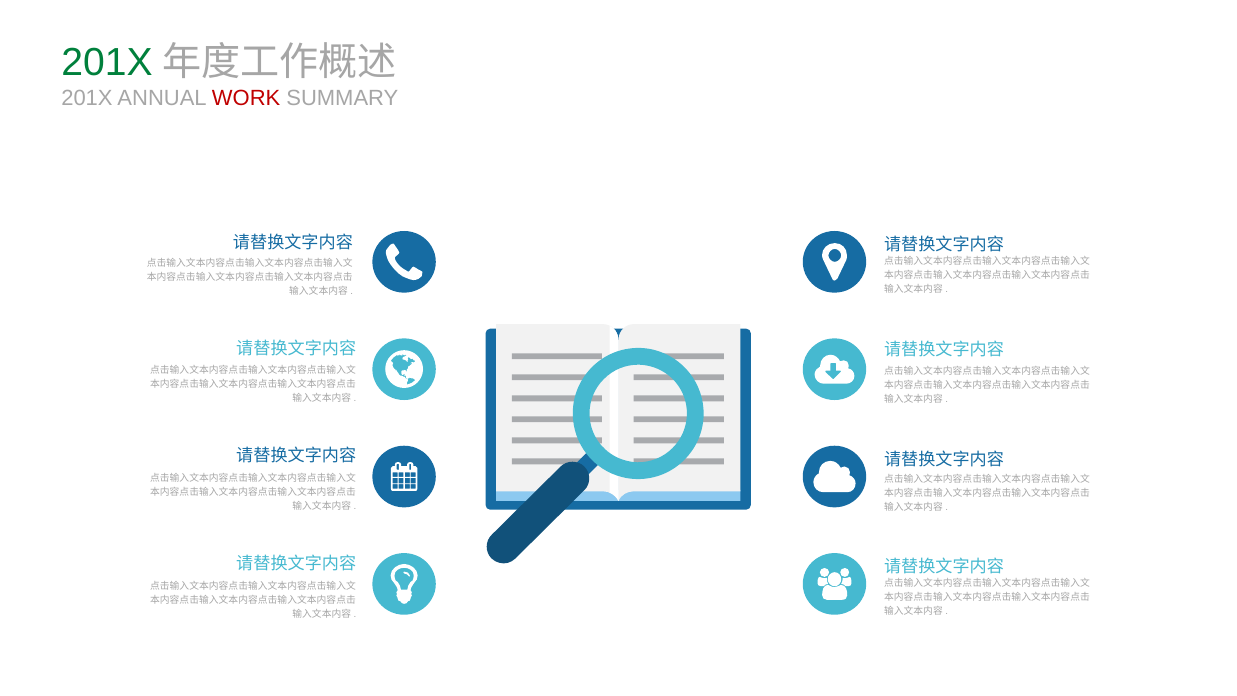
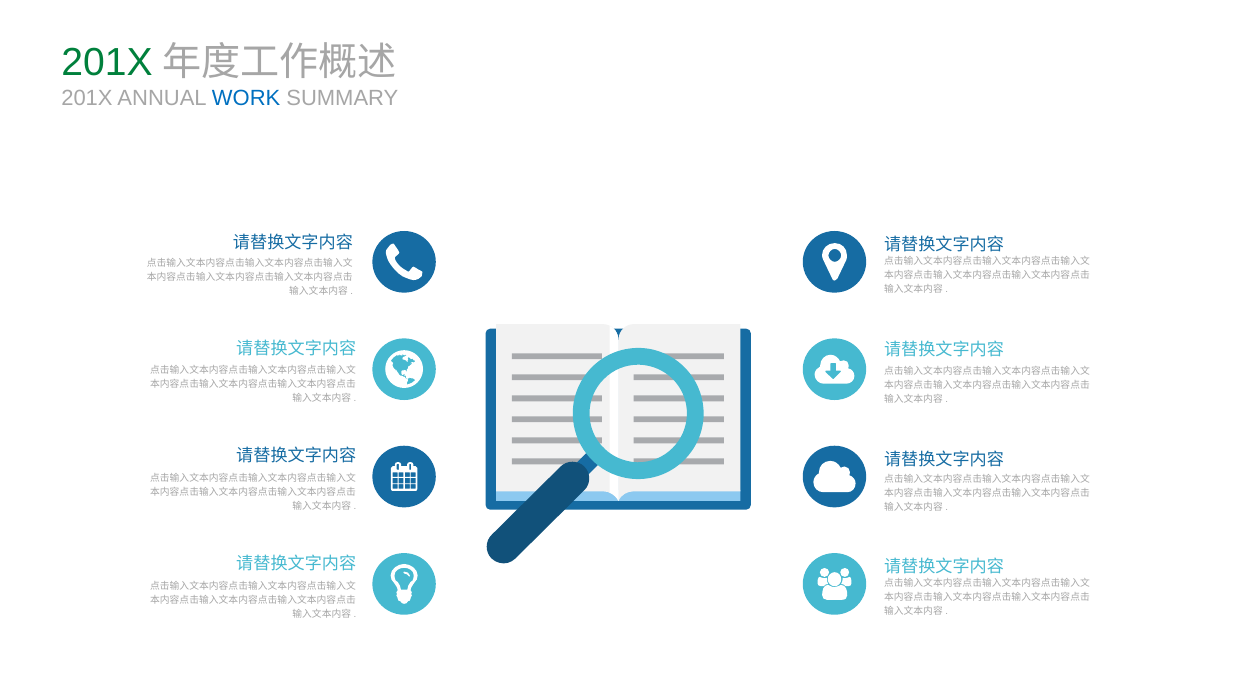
WORK colour: red -> blue
